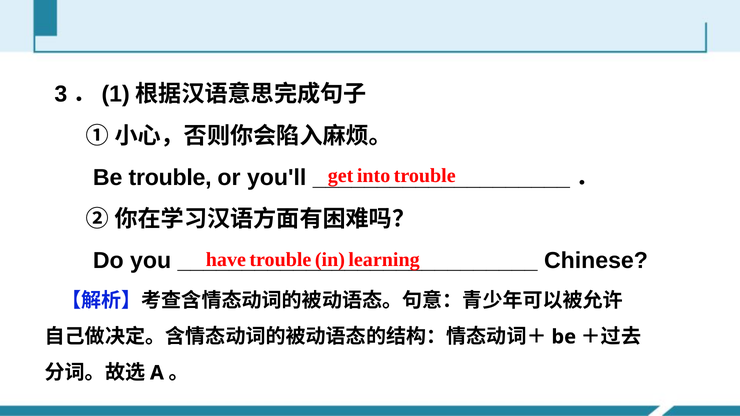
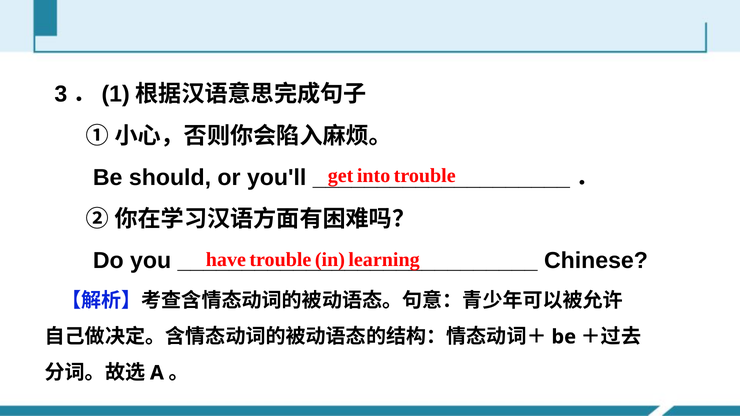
Be trouble: trouble -> should
